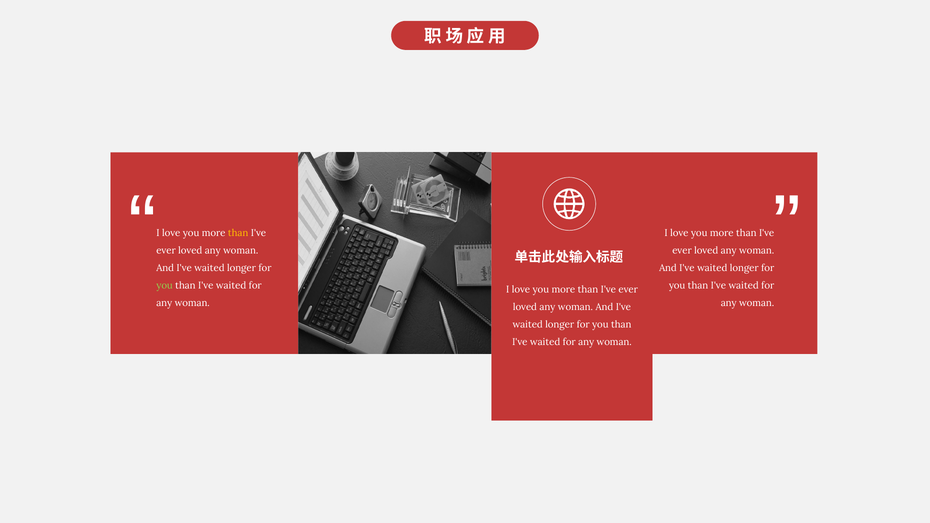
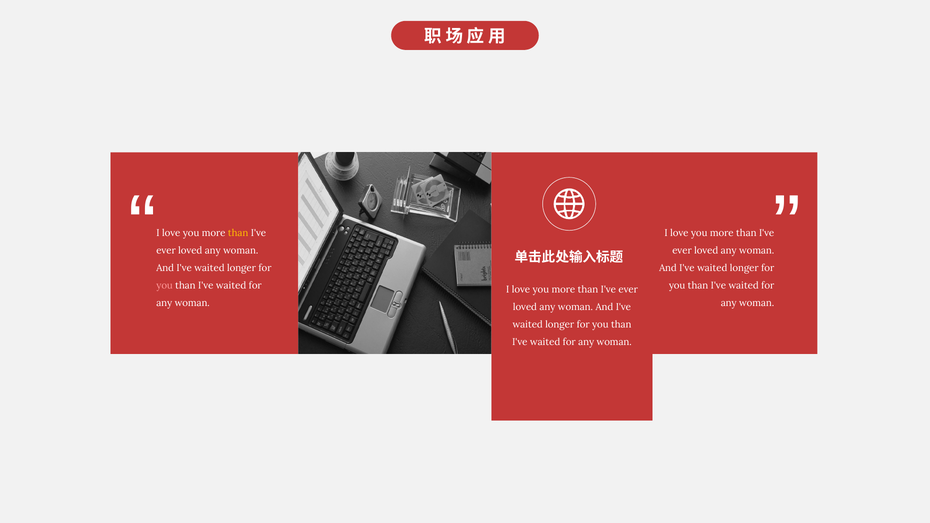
you at (165, 285) colour: light green -> pink
